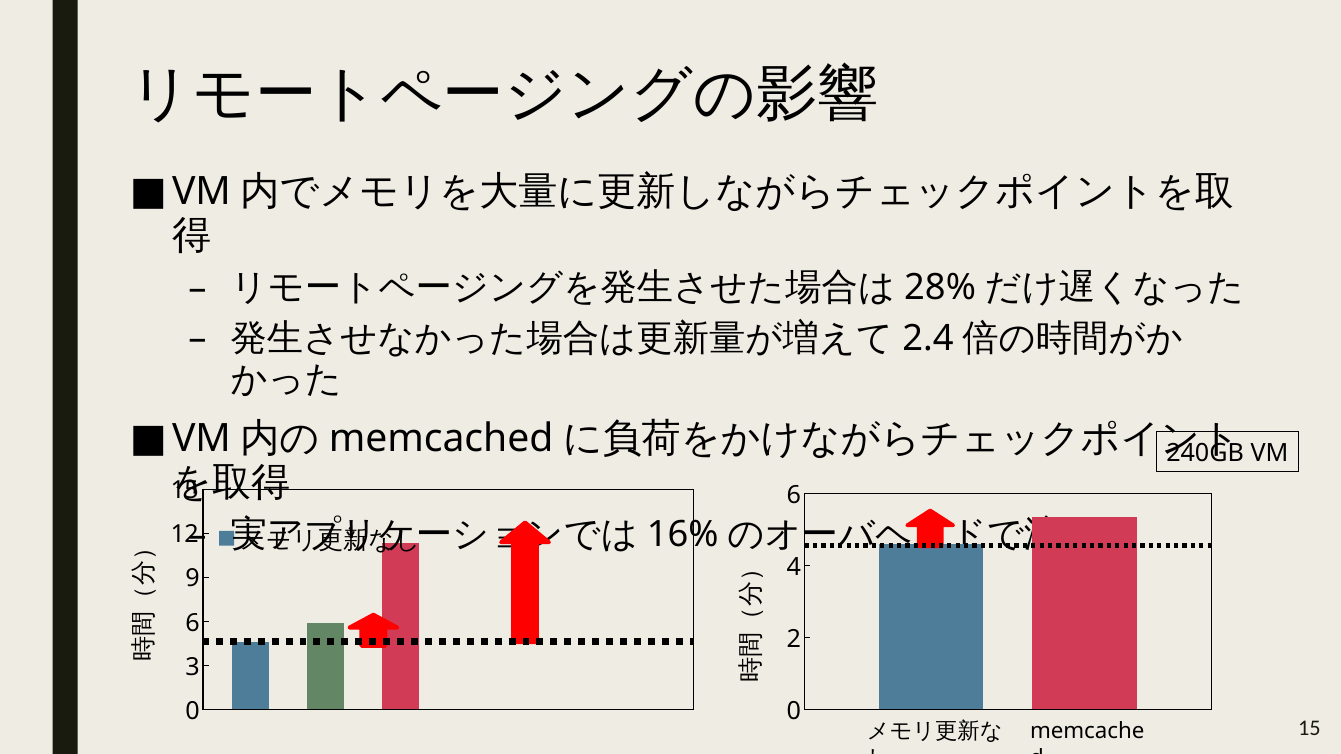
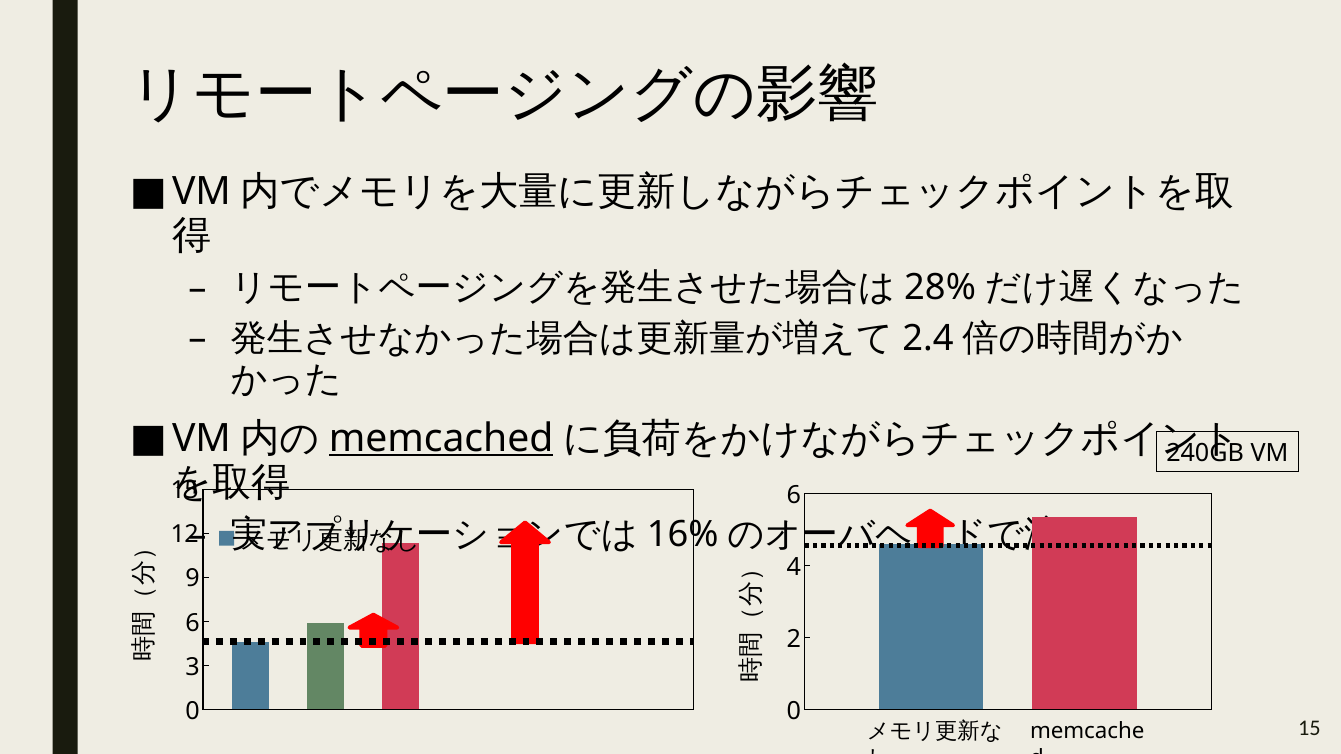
memcached underline: none -> present
